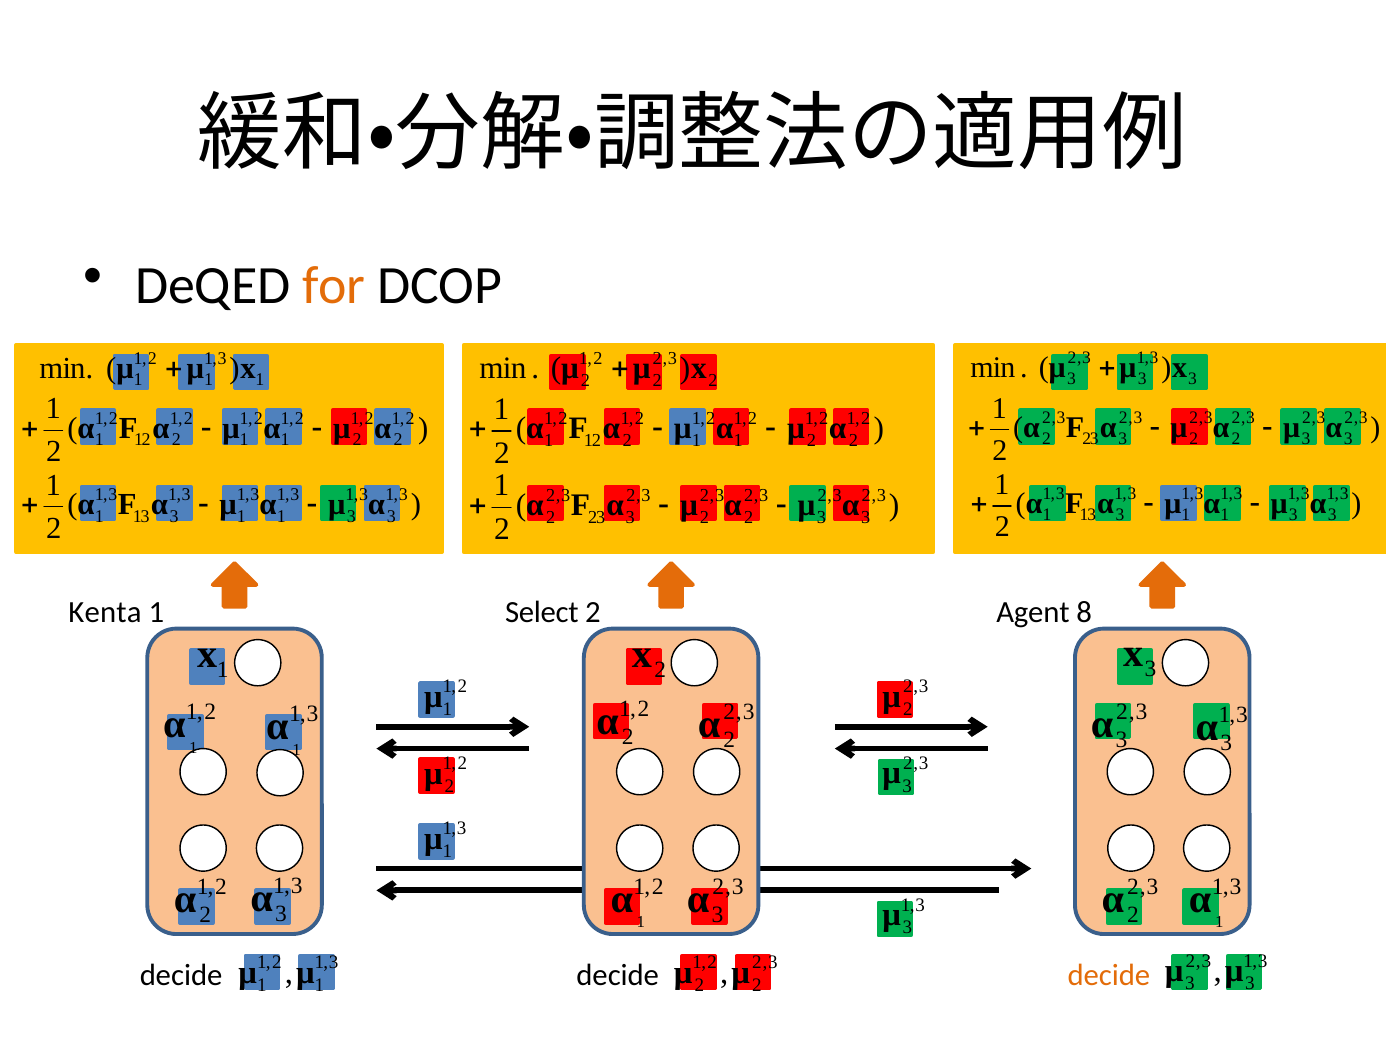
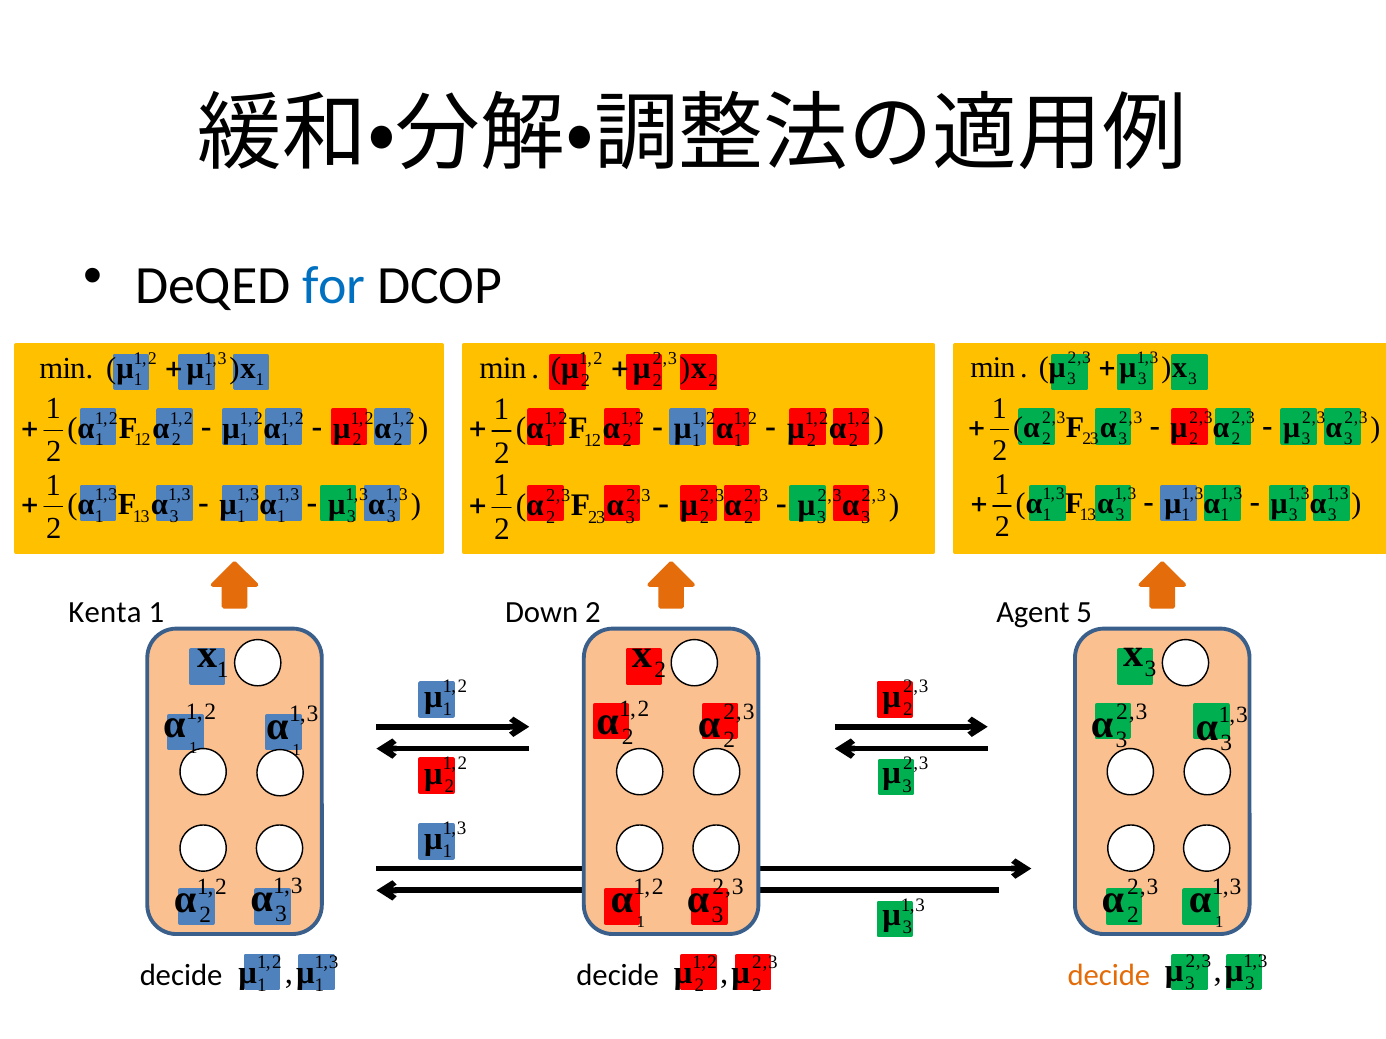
for colour: orange -> blue
Select: Select -> Down
8: 8 -> 5
